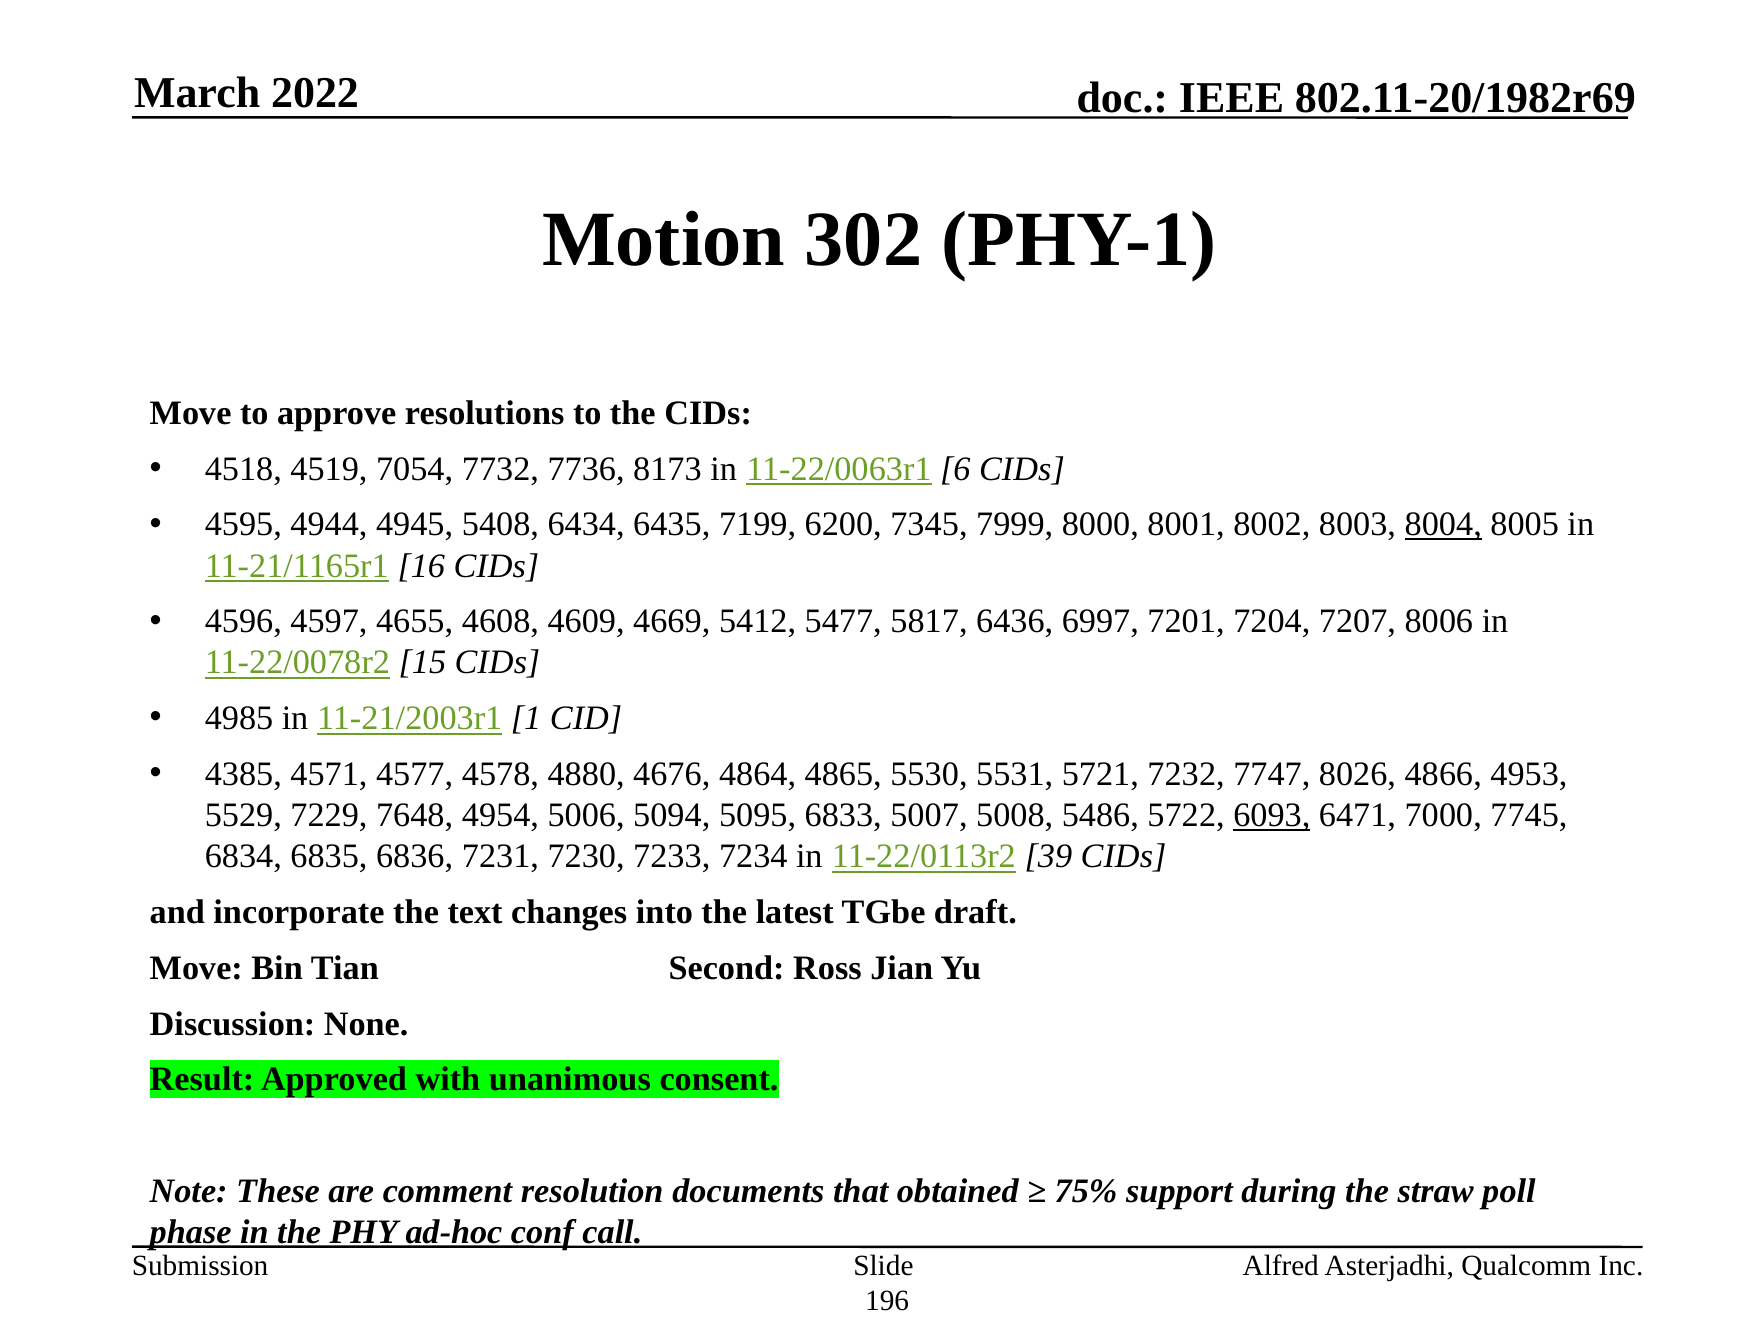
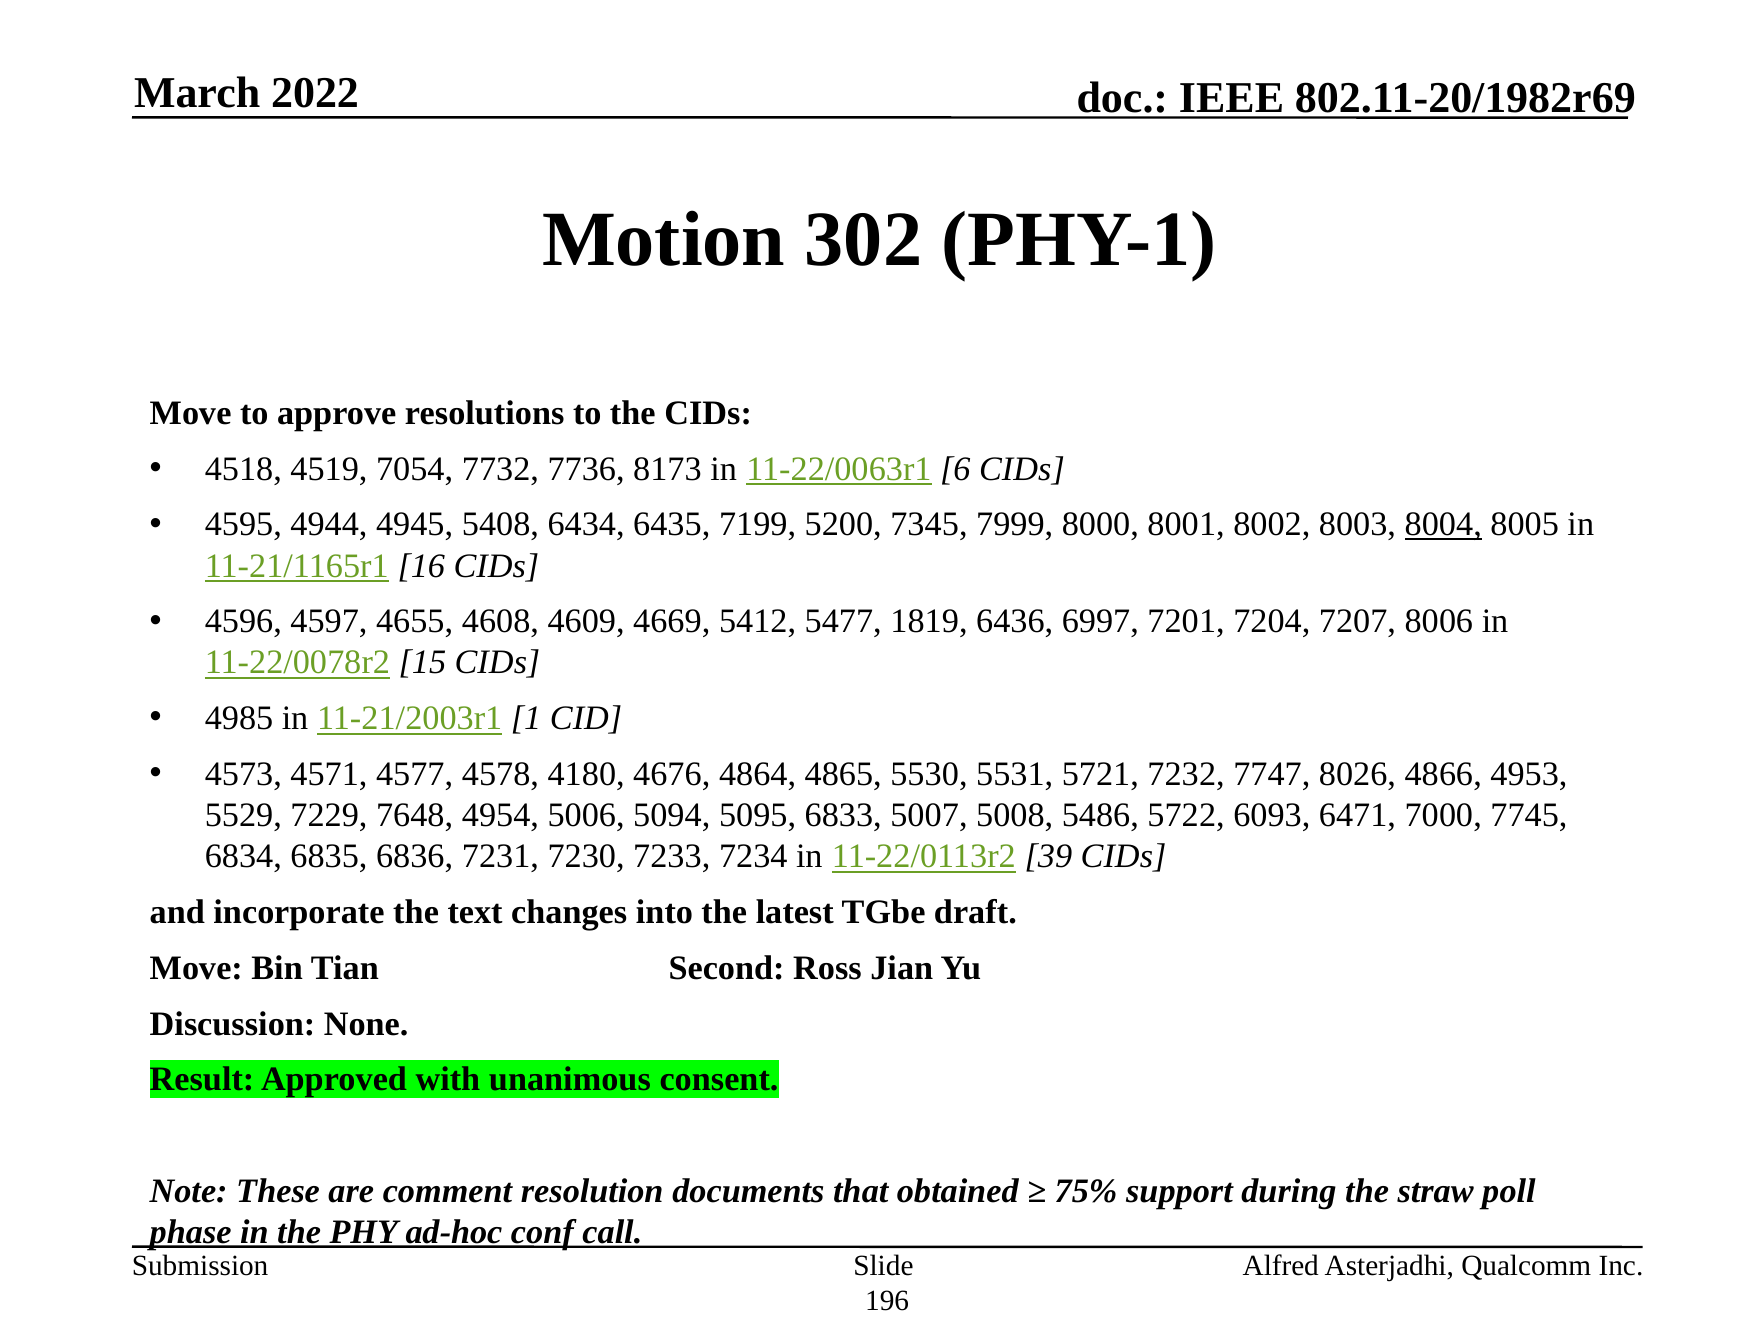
6200: 6200 -> 5200
5817: 5817 -> 1819
4385: 4385 -> 4573
4880: 4880 -> 4180
6093 underline: present -> none
